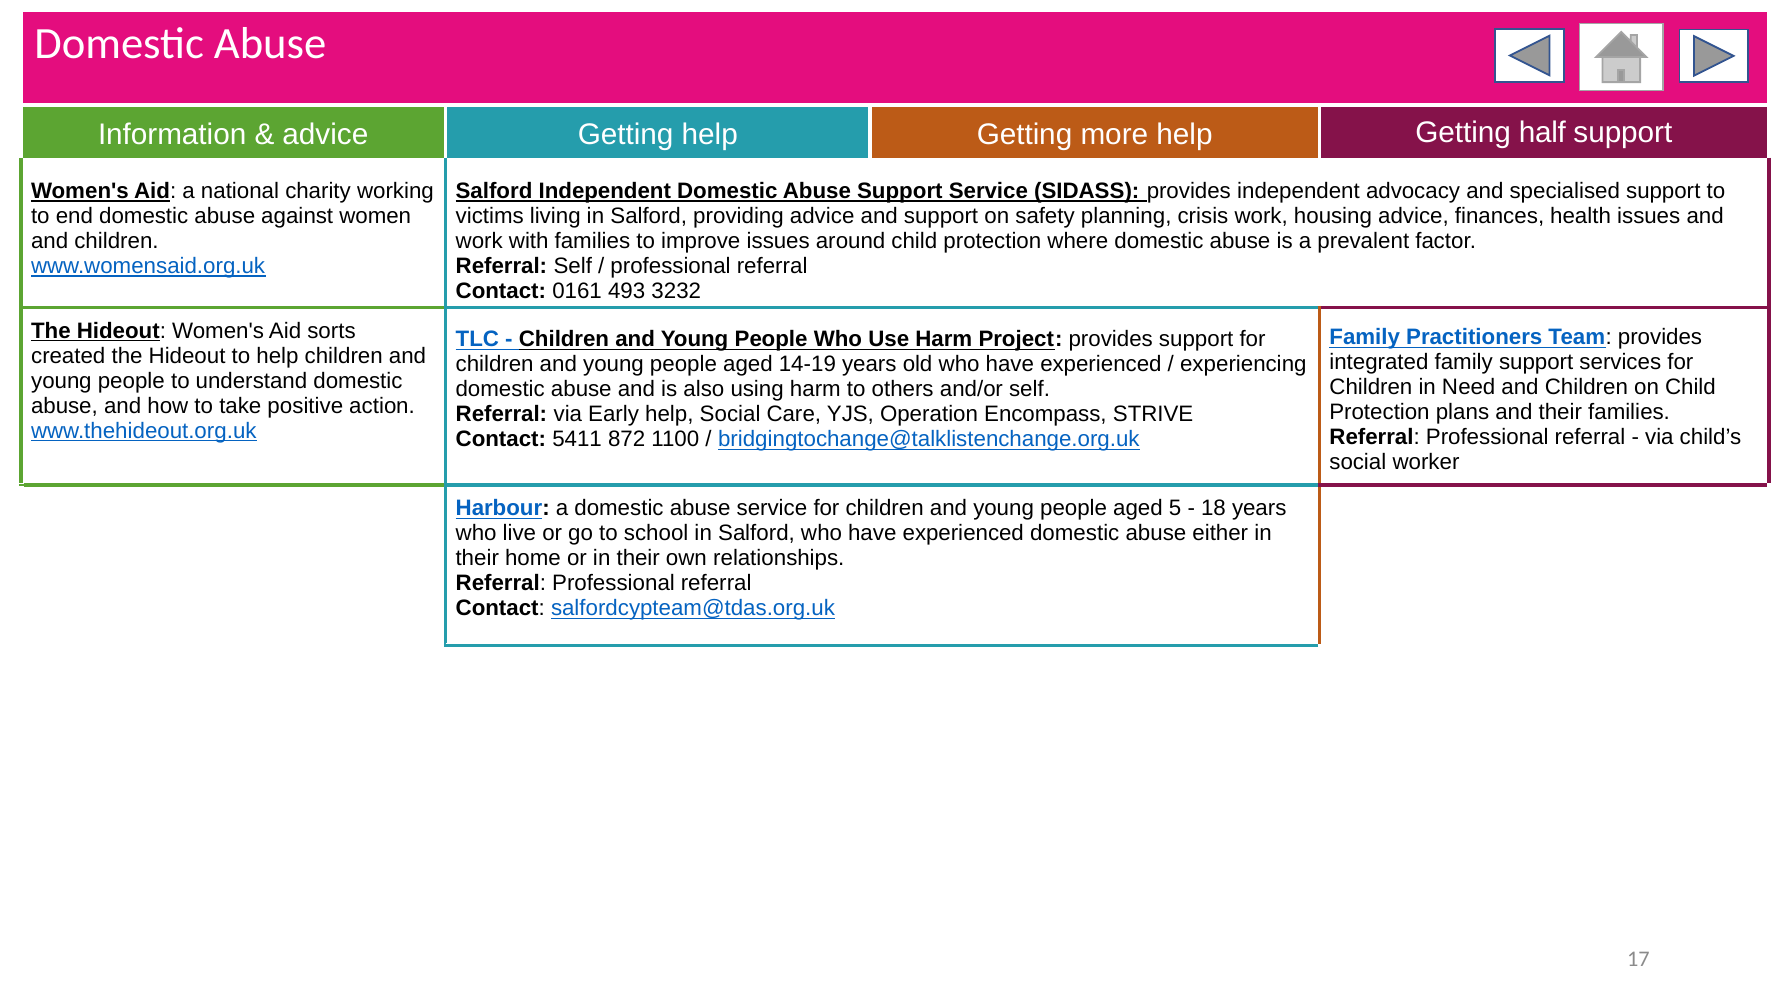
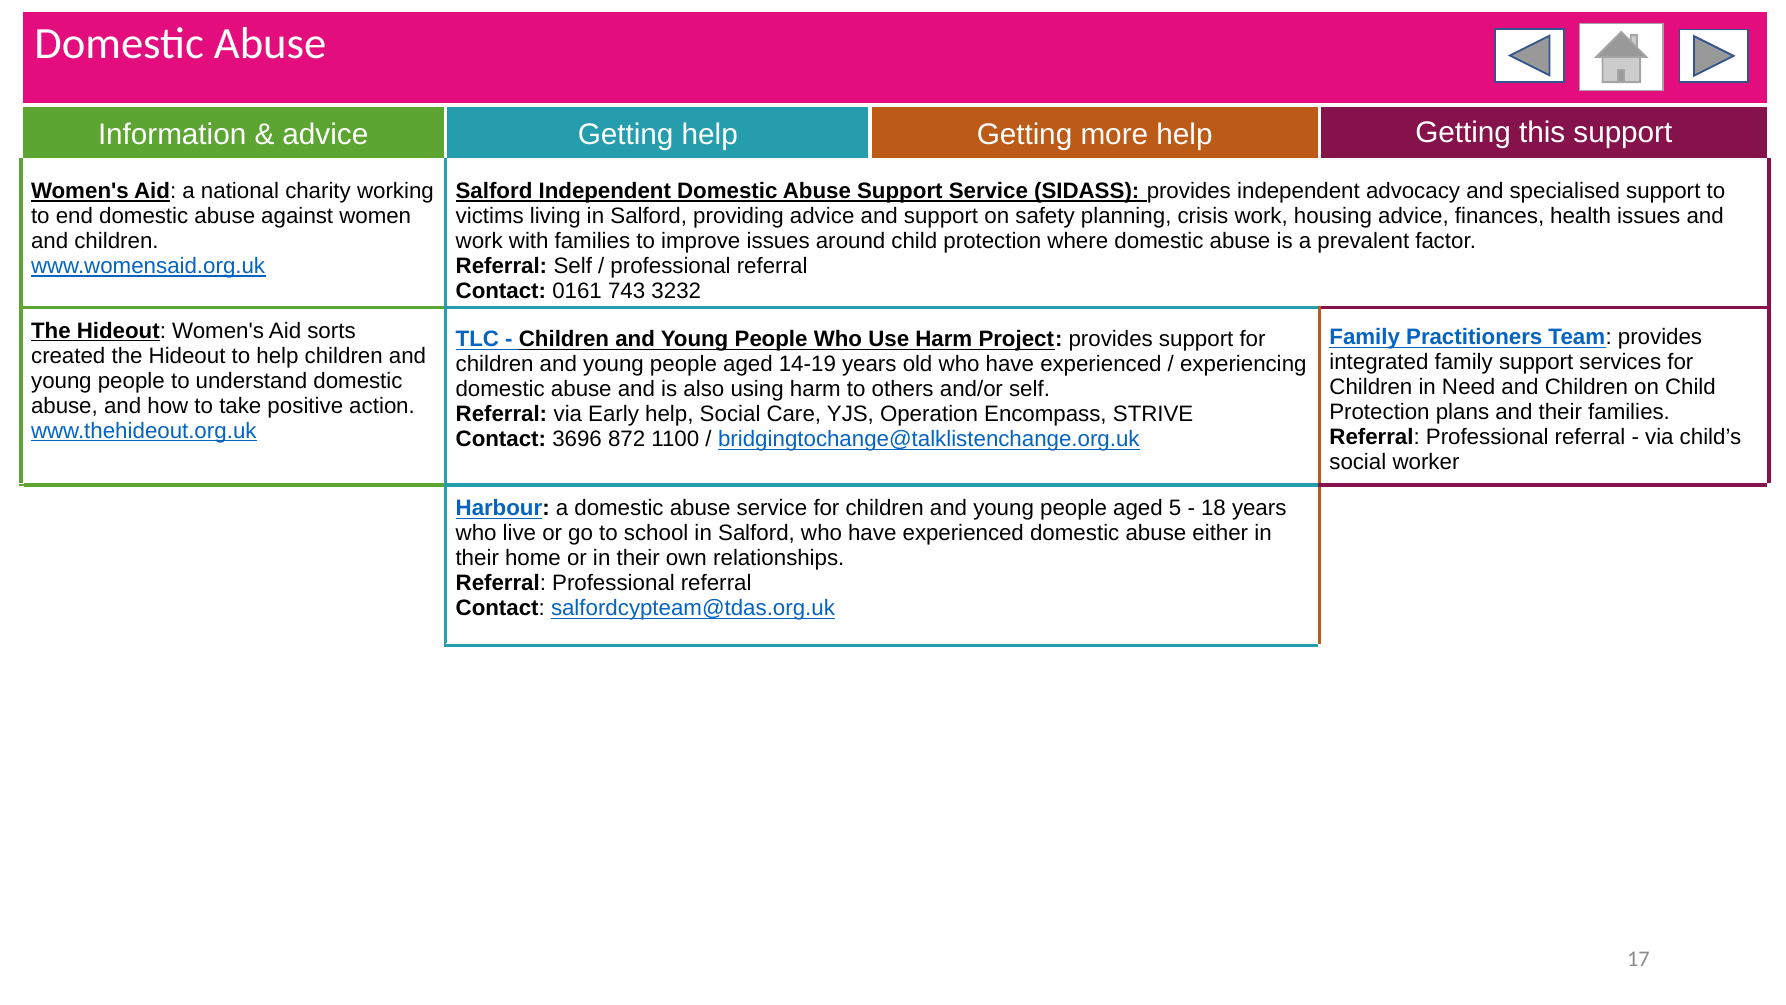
half: half -> this
493: 493 -> 743
5411: 5411 -> 3696
